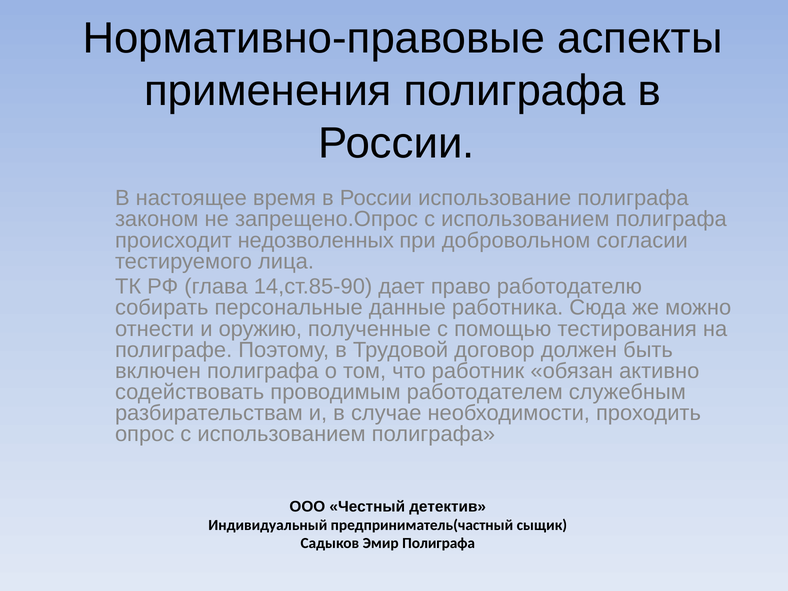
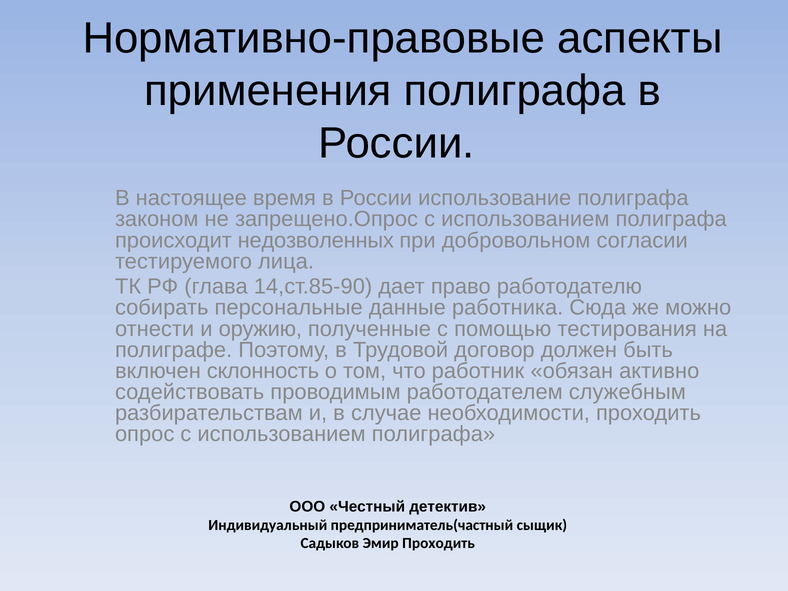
включен полиграфа: полиграфа -> склонность
Эмир Полиграфа: Полиграфа -> Проходить
